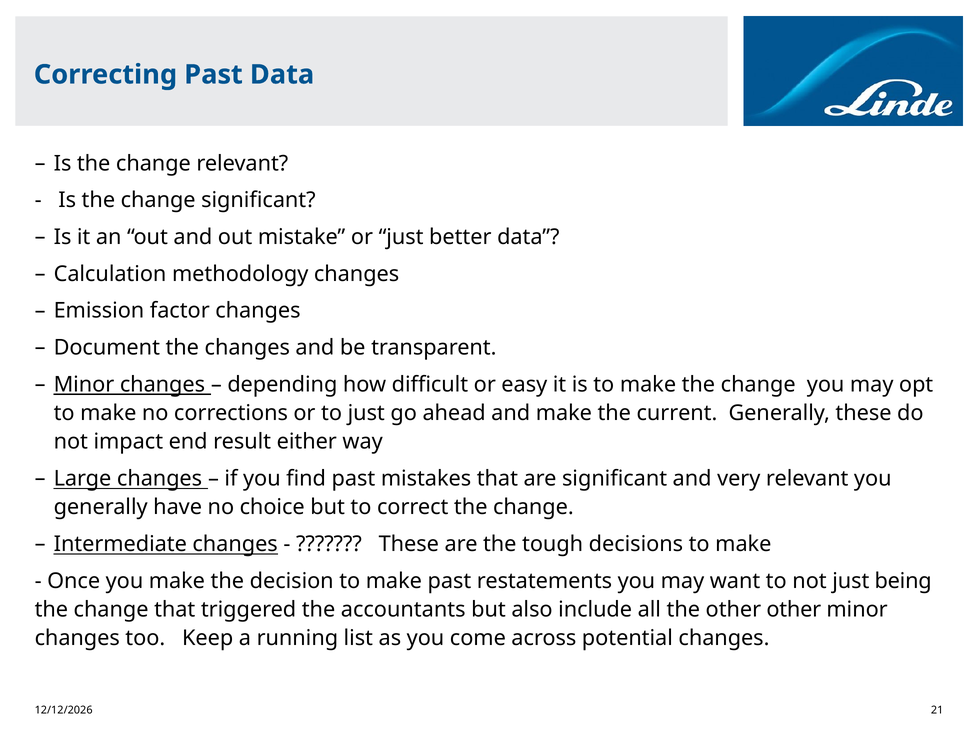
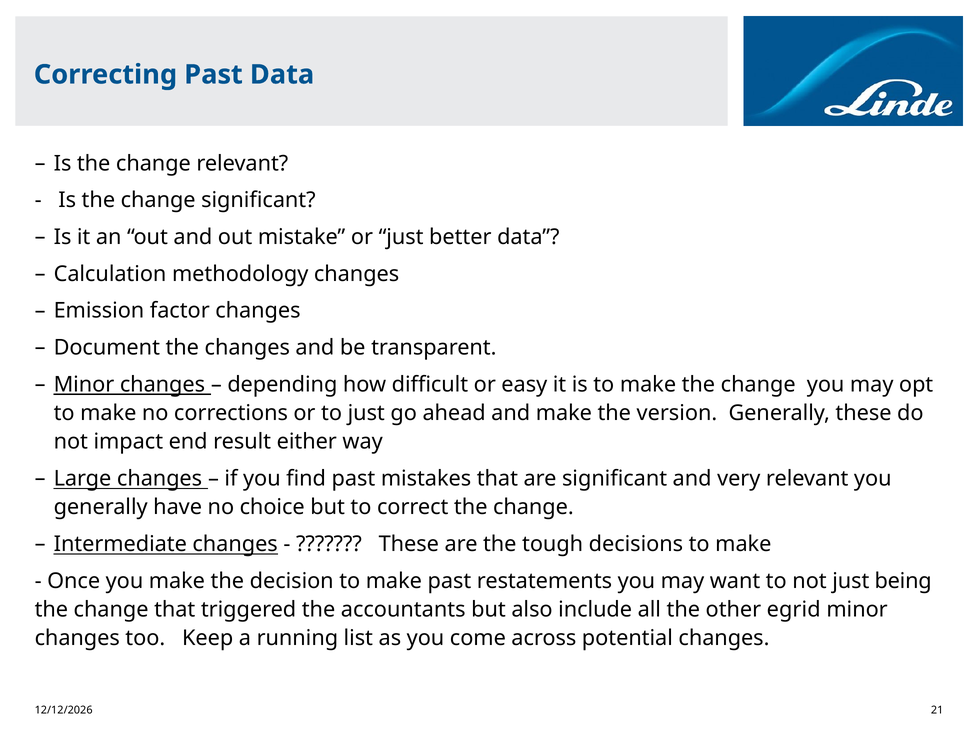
current: current -> version
other other: other -> egrid
